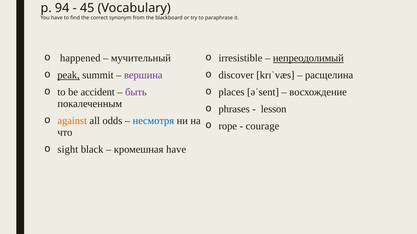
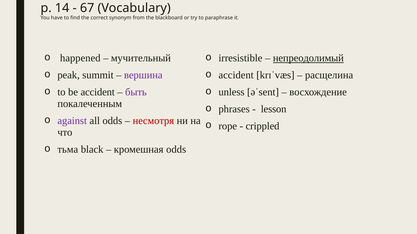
94: 94 -> 14
45: 45 -> 67
peak underline: present -> none
discover at (236, 75): discover -> accident
places: places -> unless
against colour: orange -> purple
несмотря colour: blue -> red
courage: courage -> crippled
sight: sight -> тьма
кромешная have: have -> odds
